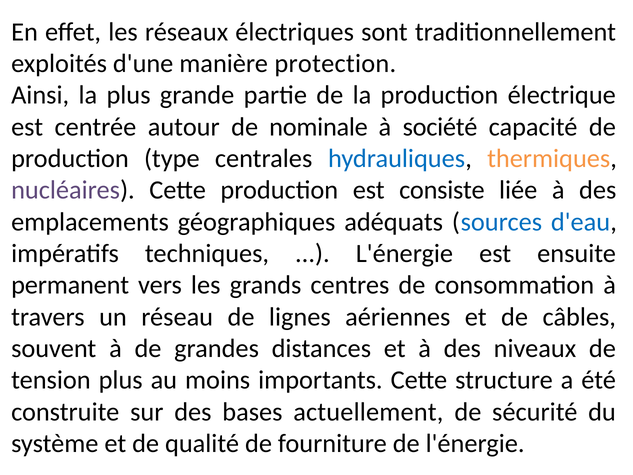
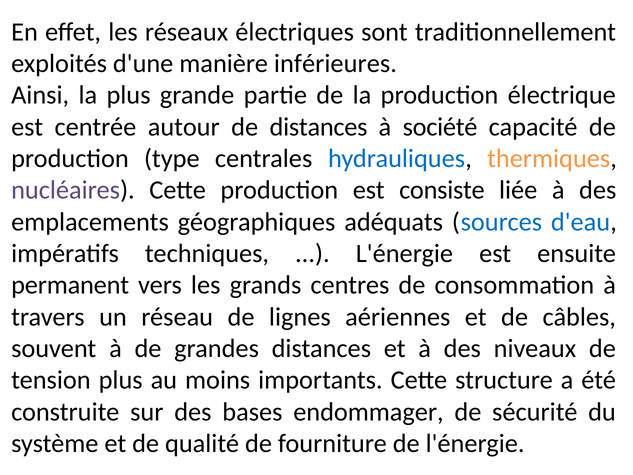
protection: protection -> inférieures
de nominale: nominale -> distances
actuellement: actuellement -> endommager
